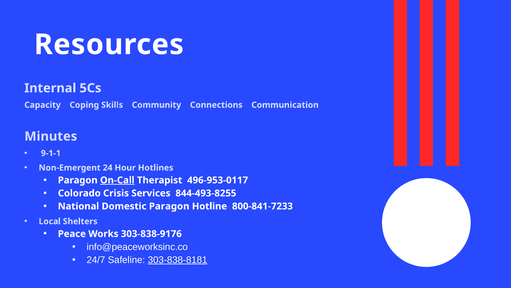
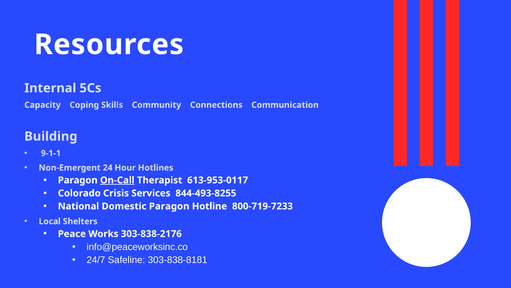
Minutes: Minutes -> Building
496-953-0117: 496-953-0117 -> 613-953-0117
800-841-7233: 800-841-7233 -> 800-719-7233
303-838-9176: 303-838-9176 -> 303-838-2176
303-838-8181 underline: present -> none
